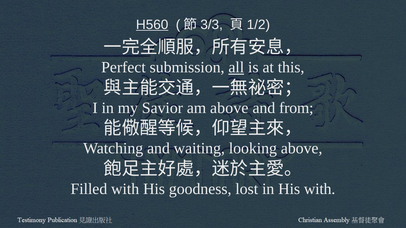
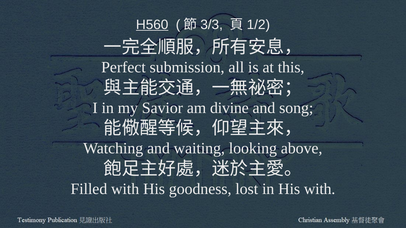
all underline: present -> none
am above: above -> divine
from: from -> song
